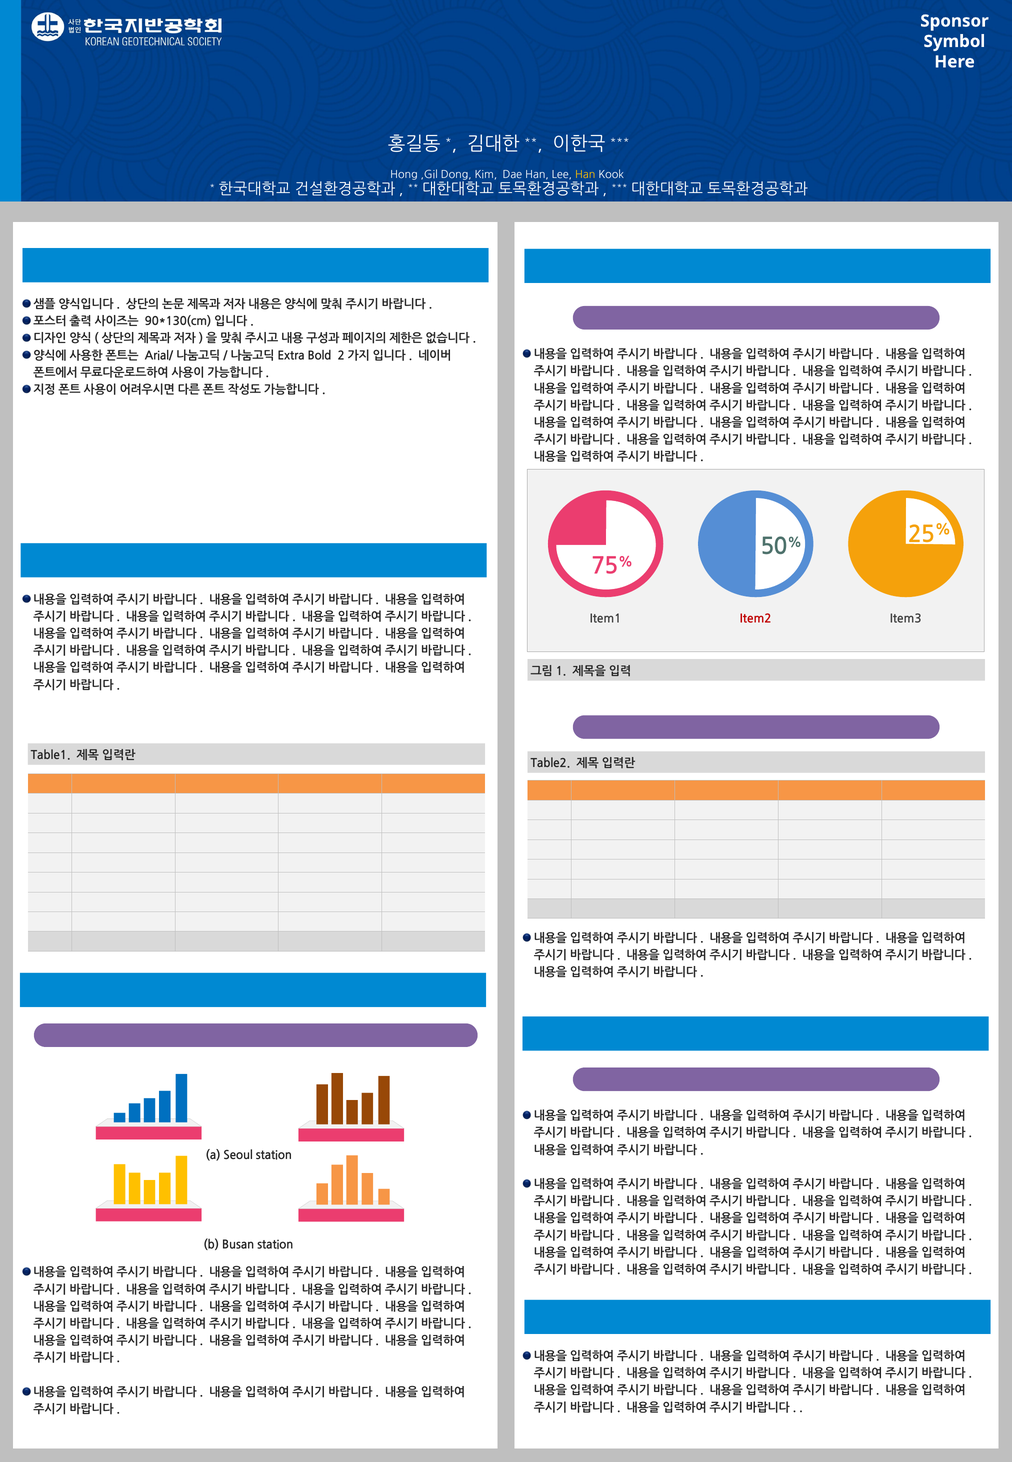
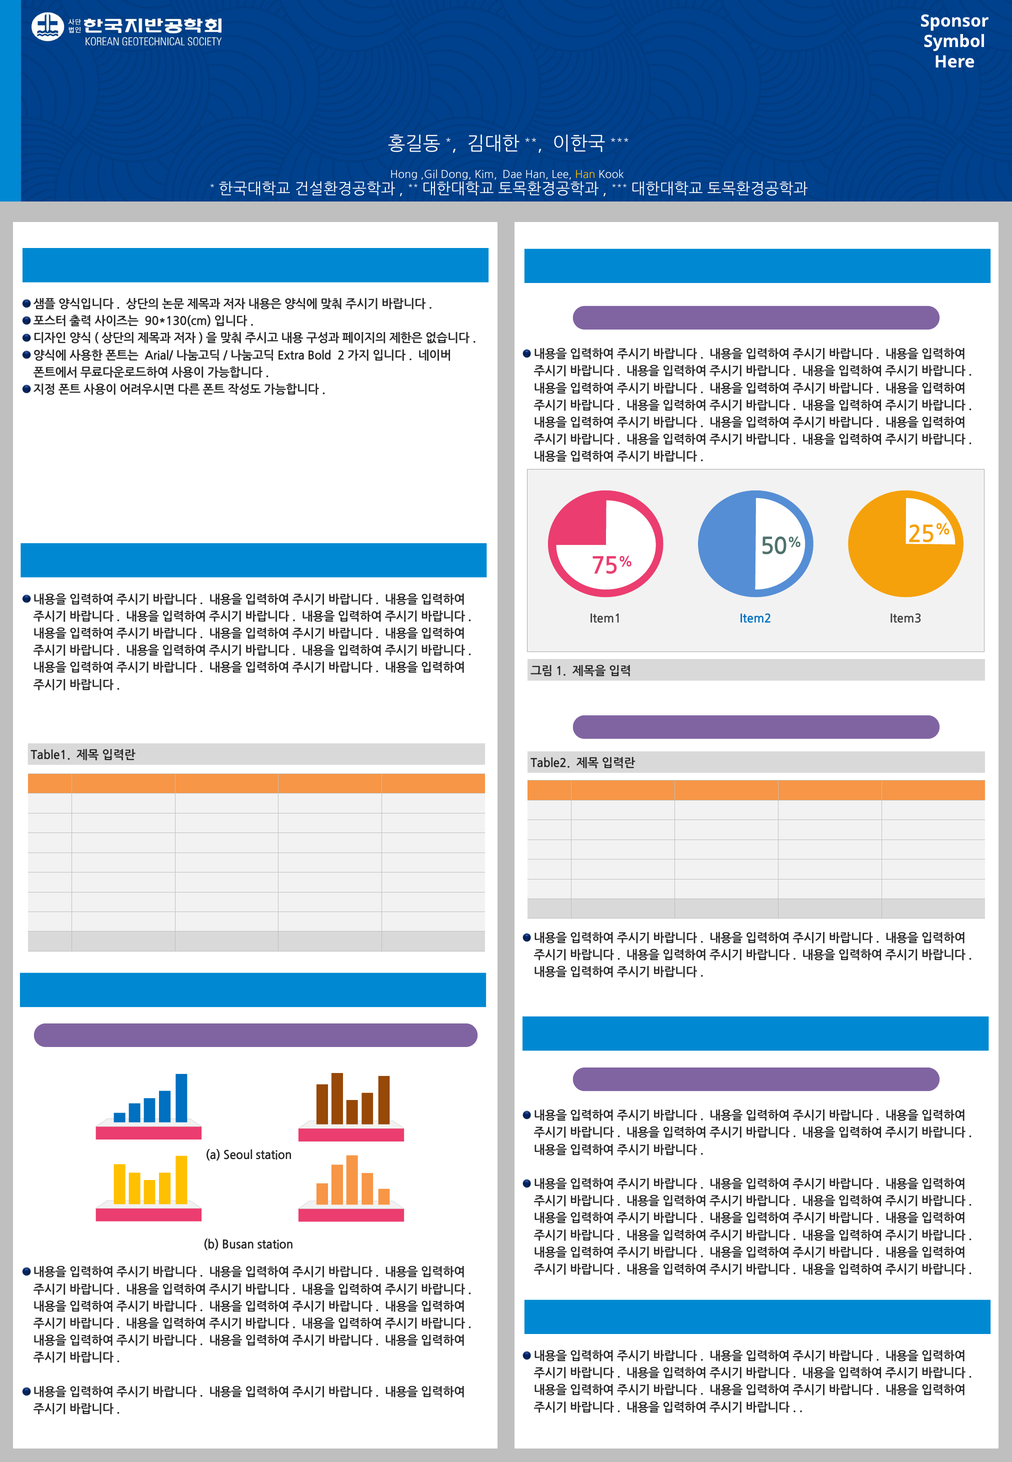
Item2 colour: red -> blue
